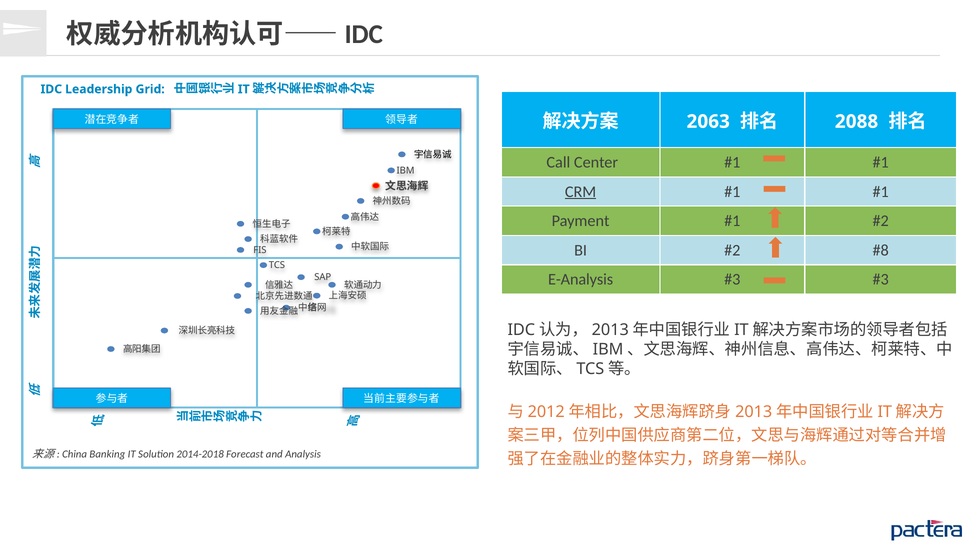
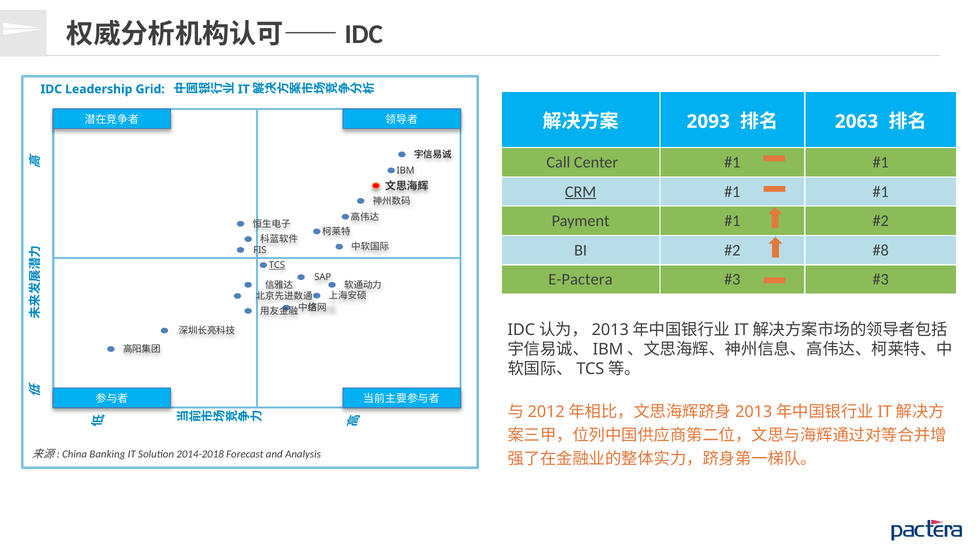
2063: 2063 -> 2093
2088: 2088 -> 2063
TCS underline: none -> present
E-Analysis: E-Analysis -> E-Pactera
